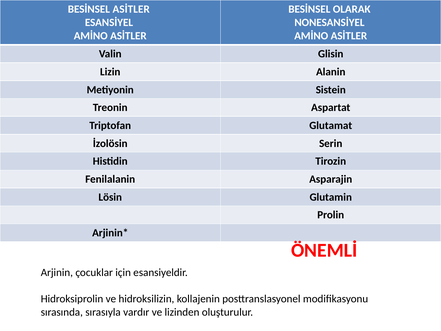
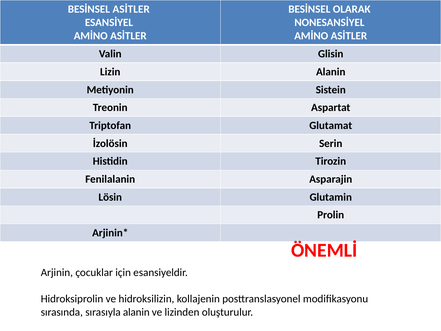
sırasıyla vardır: vardır -> alanin
